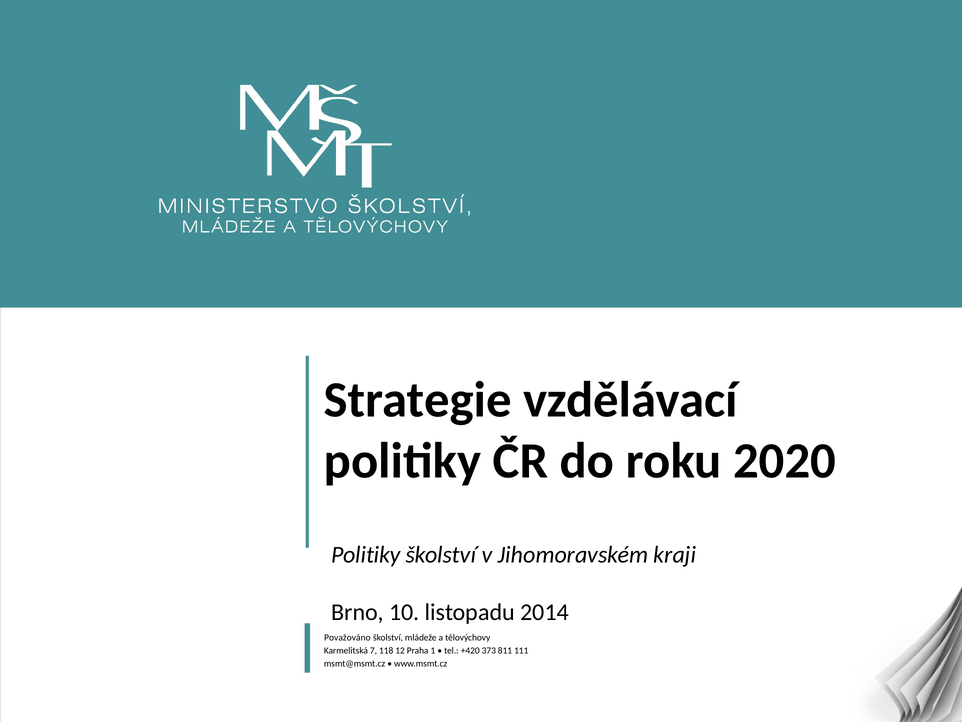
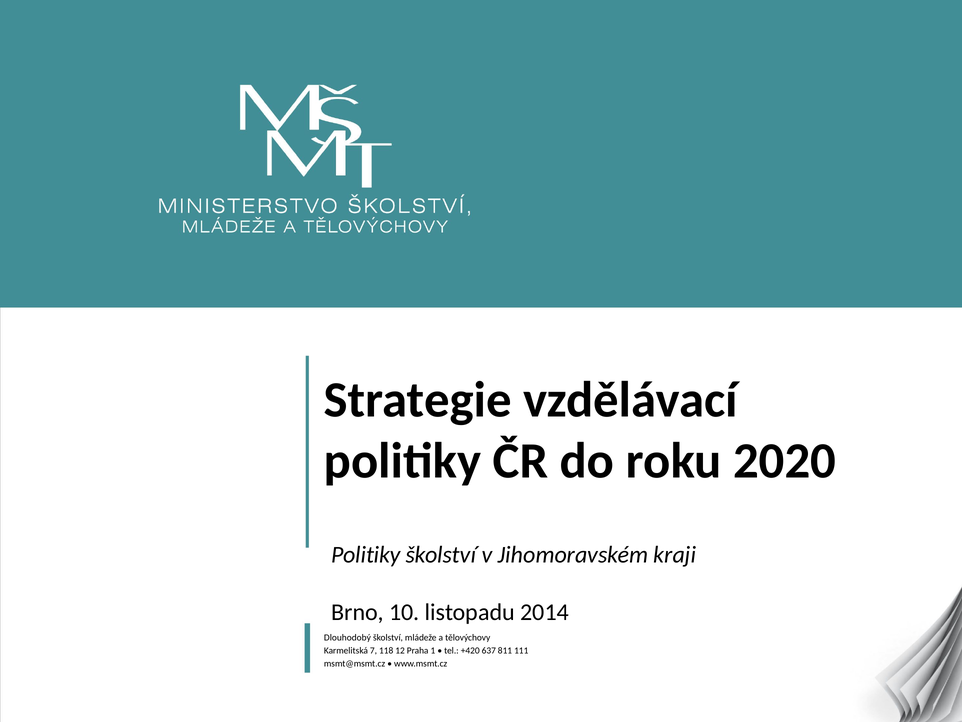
Považováno: Považováno -> Dlouhodobý
373: 373 -> 637
